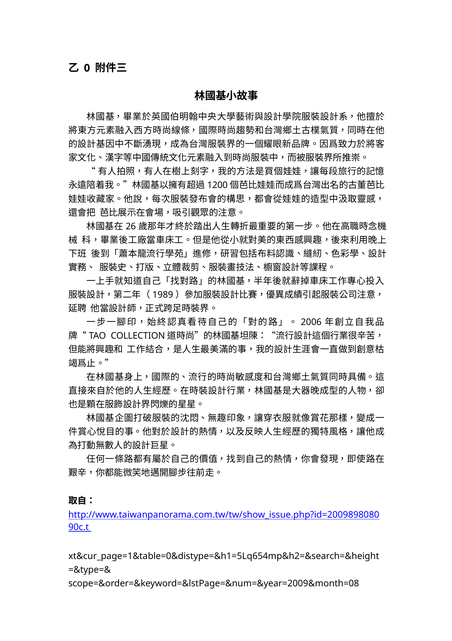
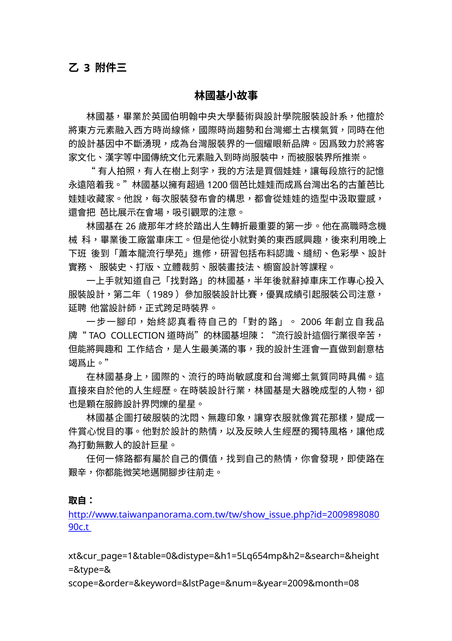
0: 0 -> 3
